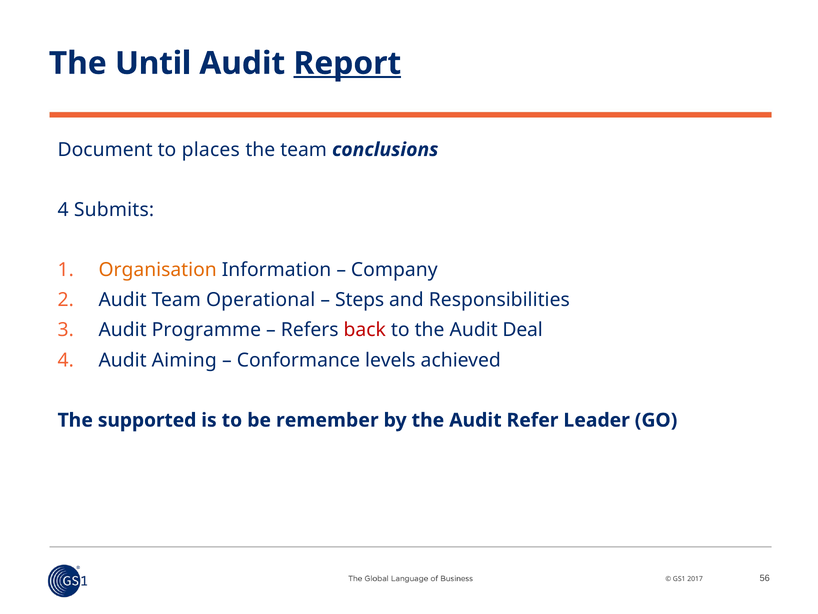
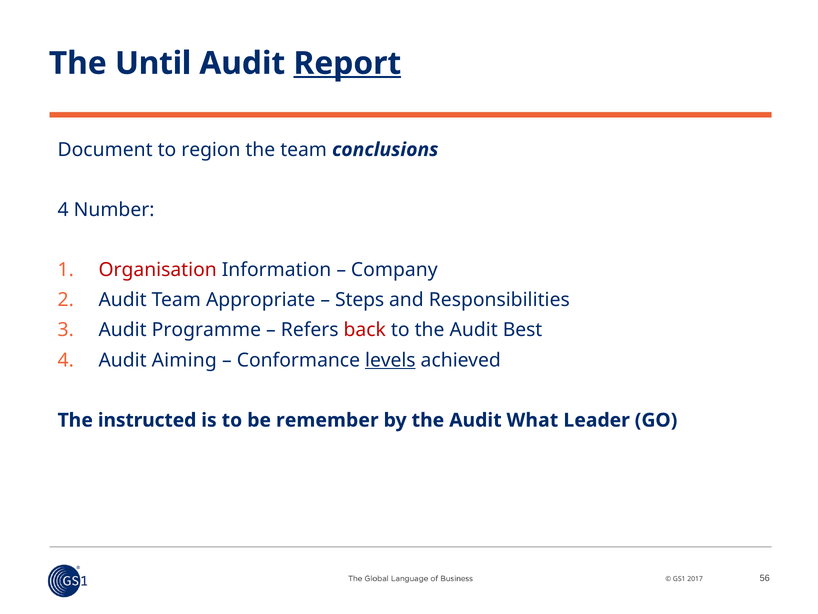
places: places -> region
Submits: Submits -> Number
Organisation colour: orange -> red
Operational: Operational -> Appropriate
Deal: Deal -> Best
levels underline: none -> present
supported: supported -> instructed
Refer: Refer -> What
